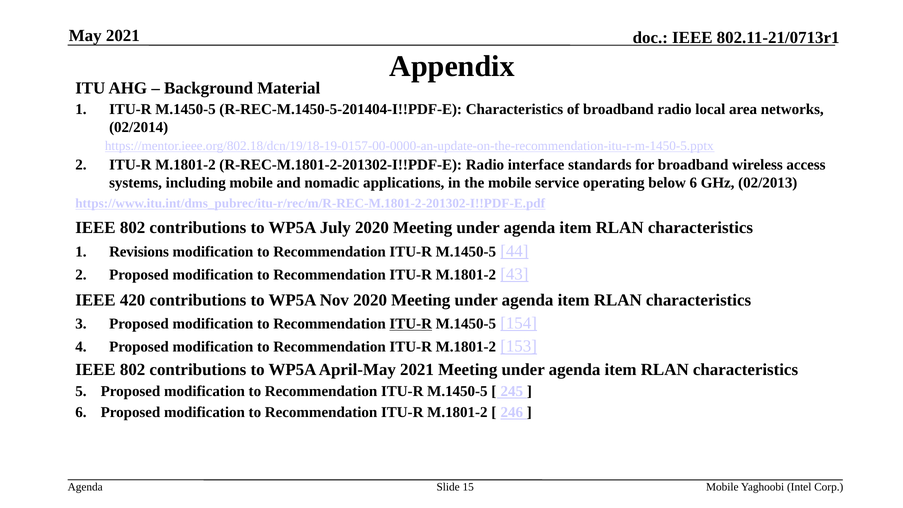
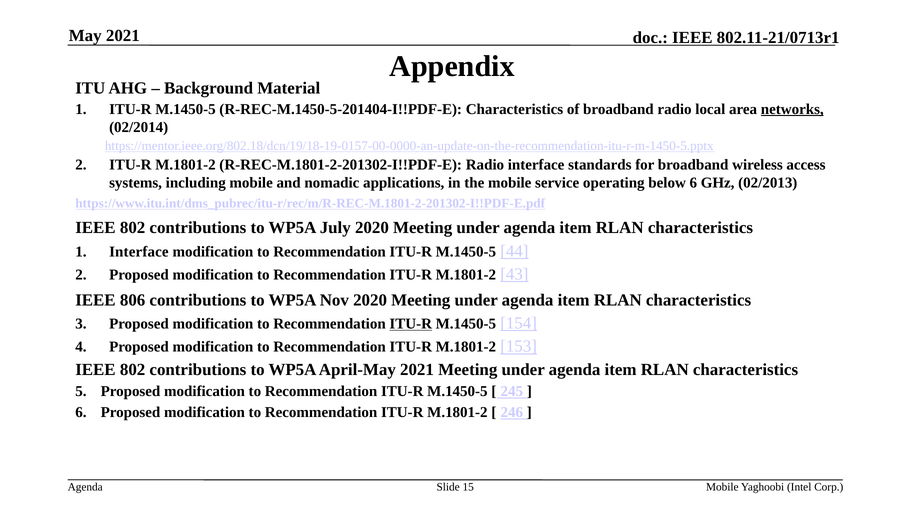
networks underline: none -> present
Revisions at (139, 252): Revisions -> Interface
420: 420 -> 806
